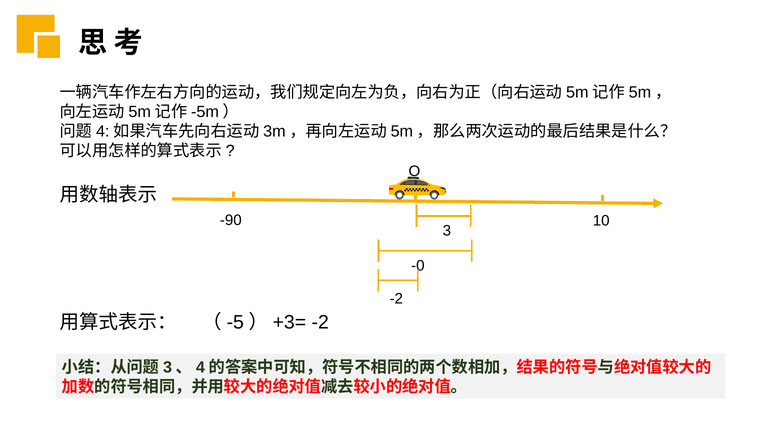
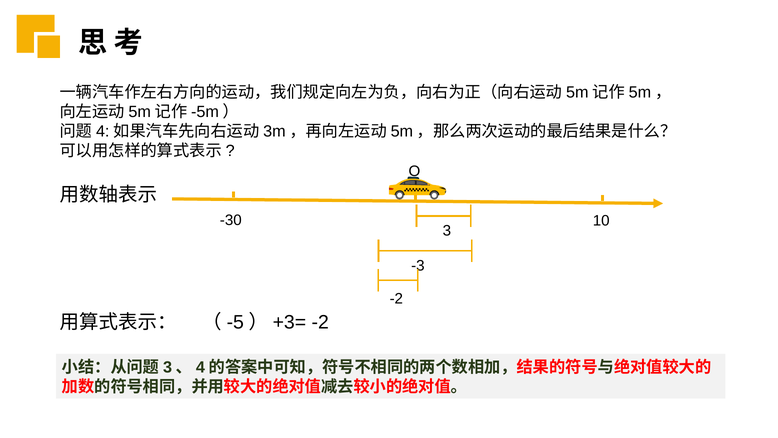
-90: -90 -> -30
-0: -0 -> -3
